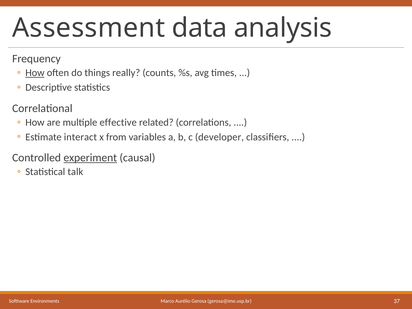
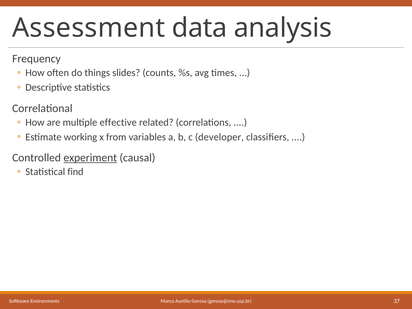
How at (35, 73) underline: present -> none
really: really -> slides
interact: interact -> working
talk: talk -> find
